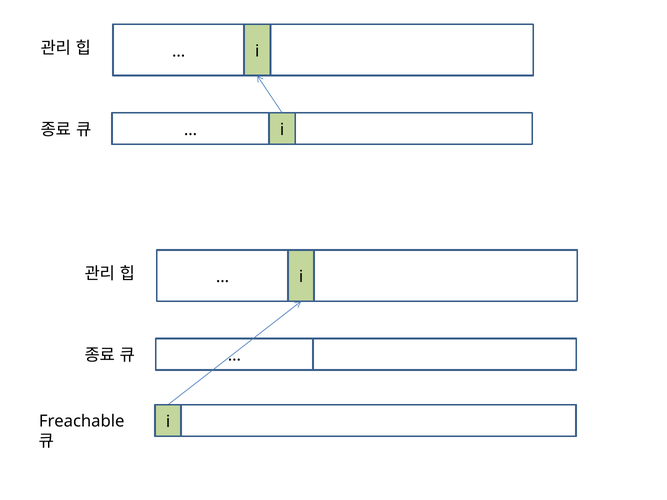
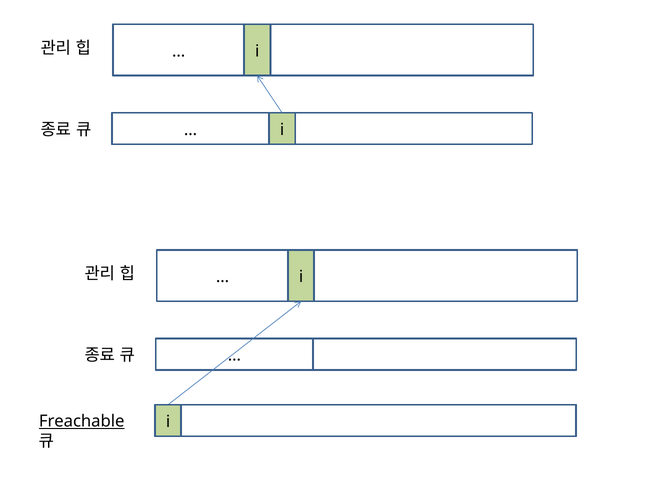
Freachable underline: none -> present
